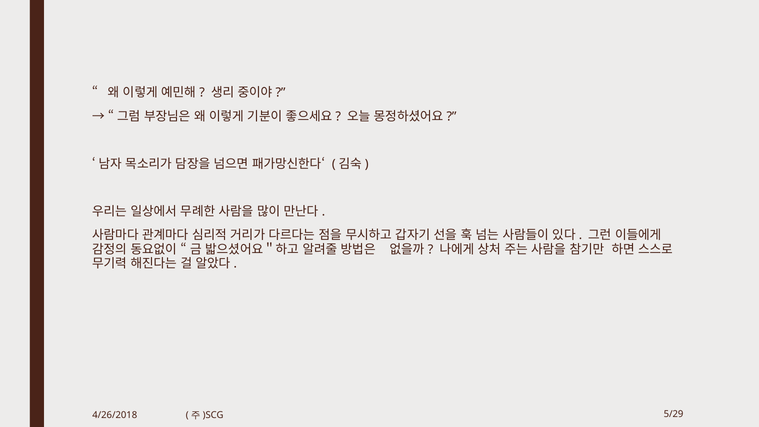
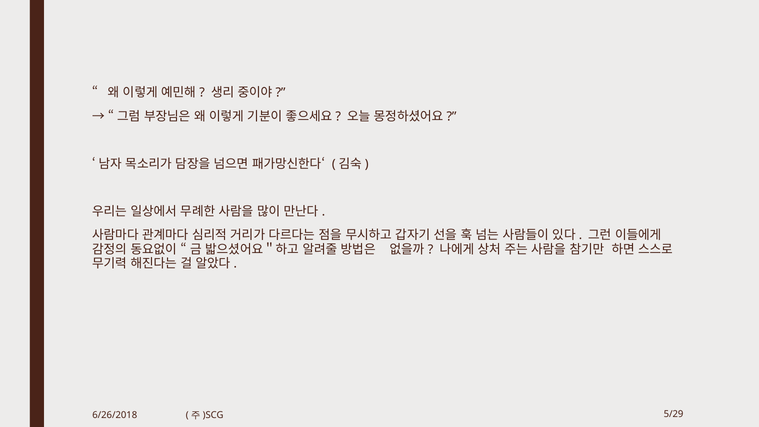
4/26/2018: 4/26/2018 -> 6/26/2018
